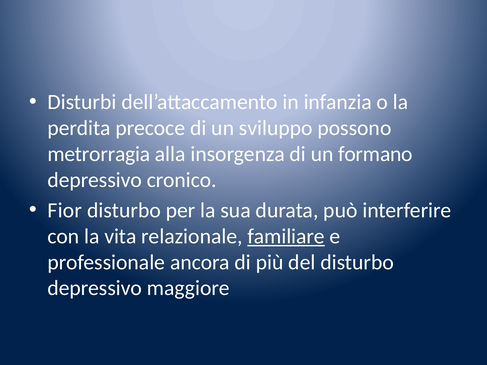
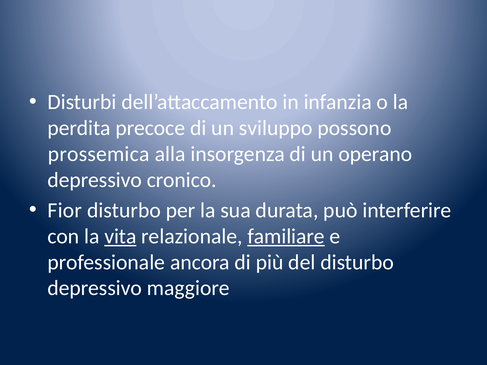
metrorragia: metrorragia -> prossemica
formano: formano -> operano
vita underline: none -> present
